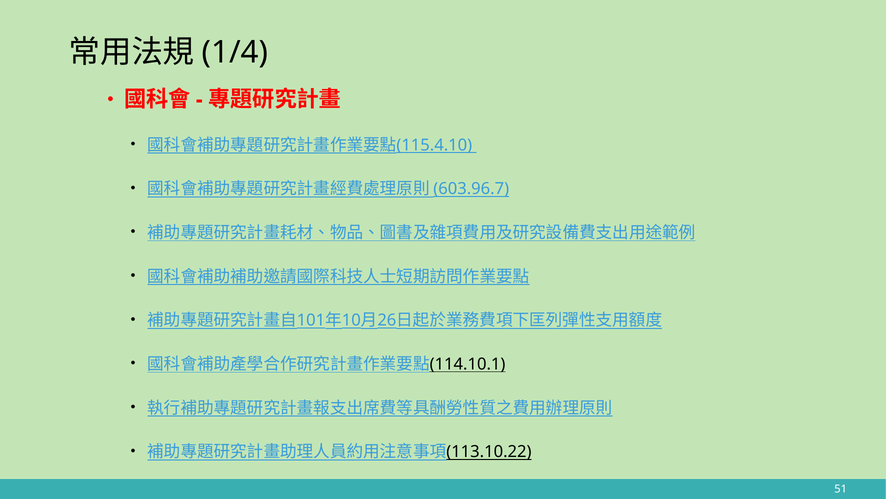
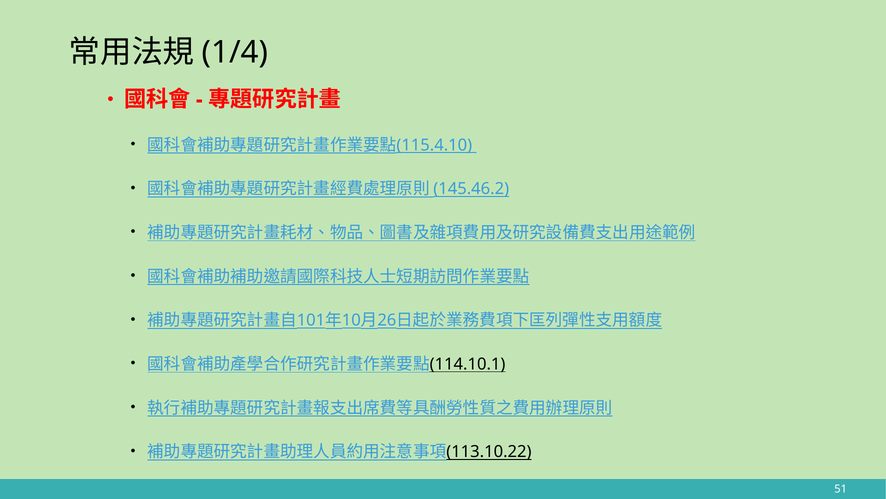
603.96.7: 603.96.7 -> 145.46.2
